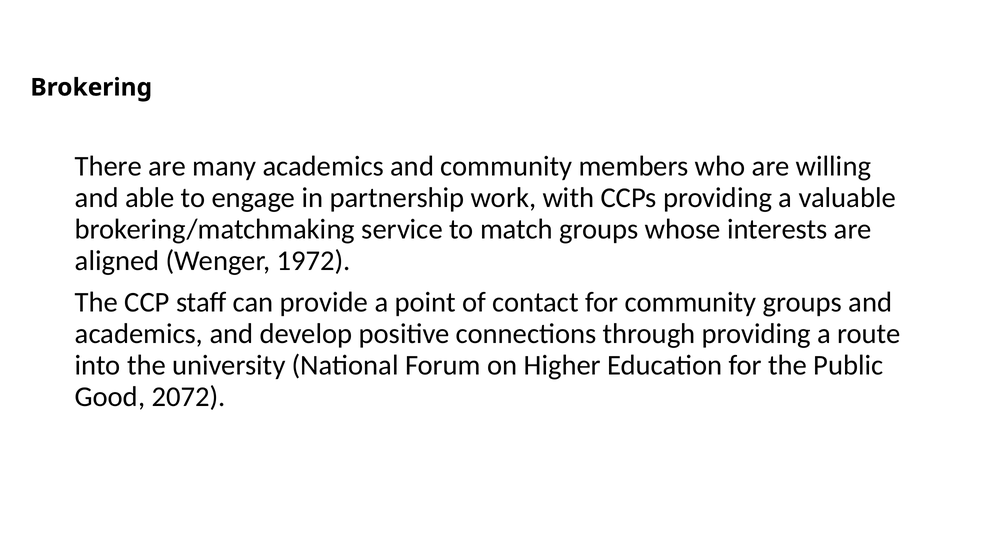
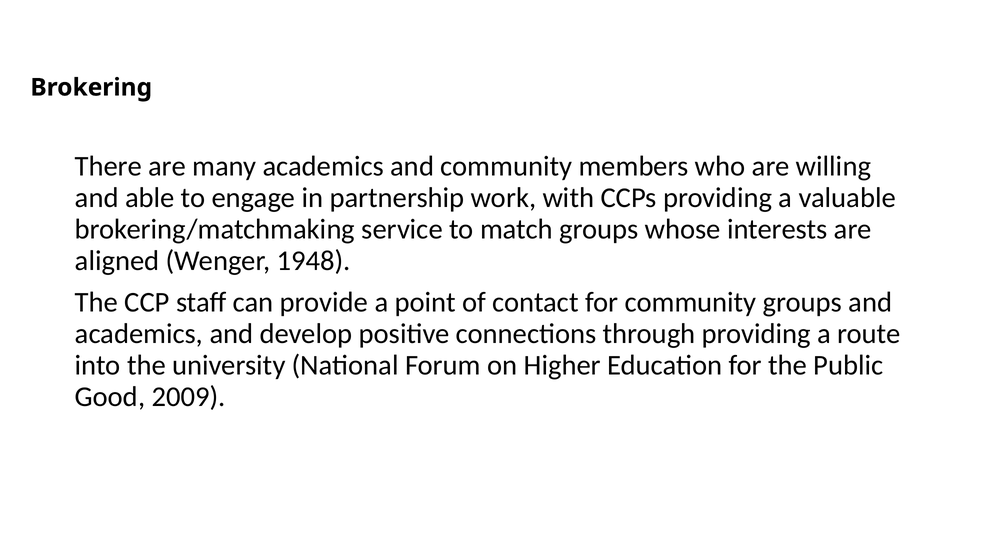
1972: 1972 -> 1948
2072: 2072 -> 2009
